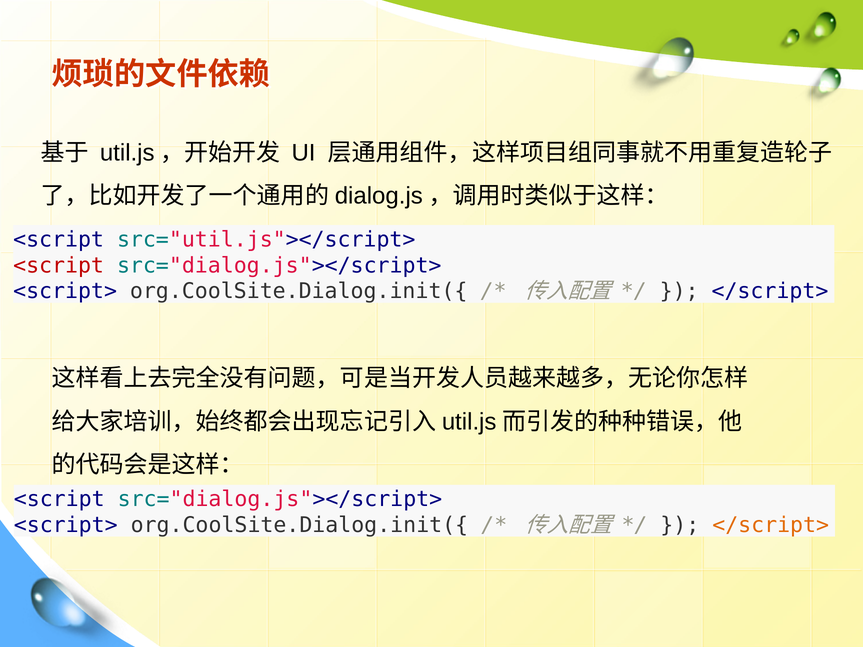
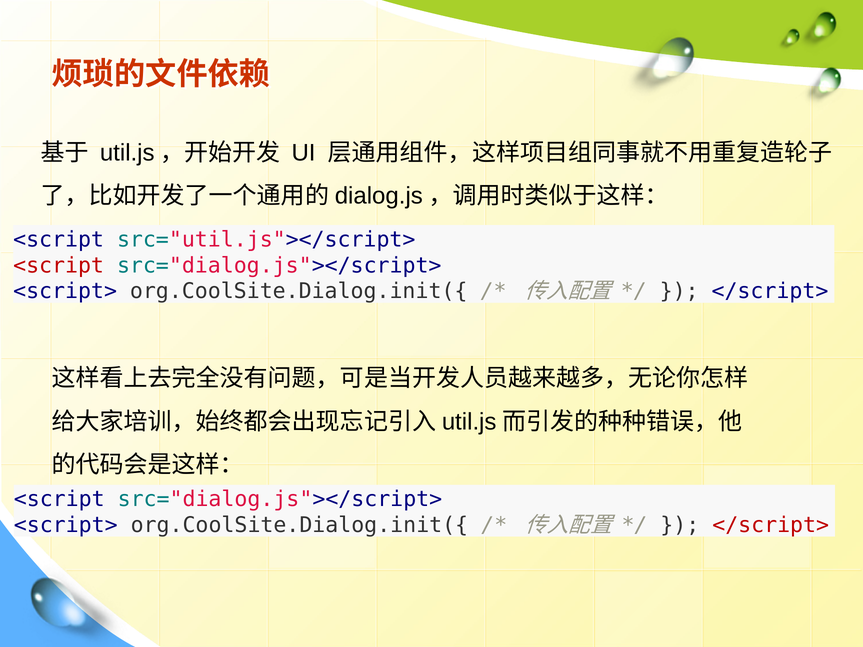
</script> at (771, 525) colour: orange -> red
